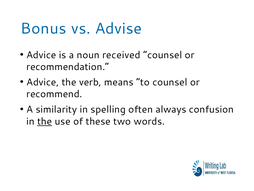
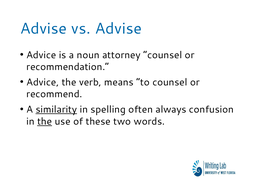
Bonus at (43, 28): Bonus -> Advise
received: received -> attorney
similarity underline: none -> present
